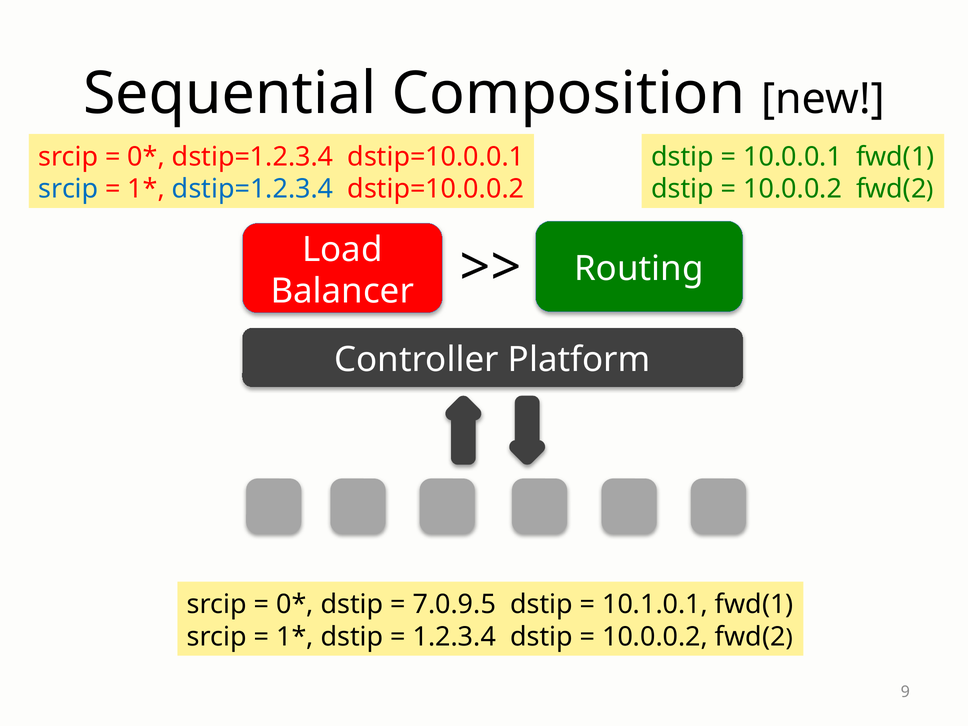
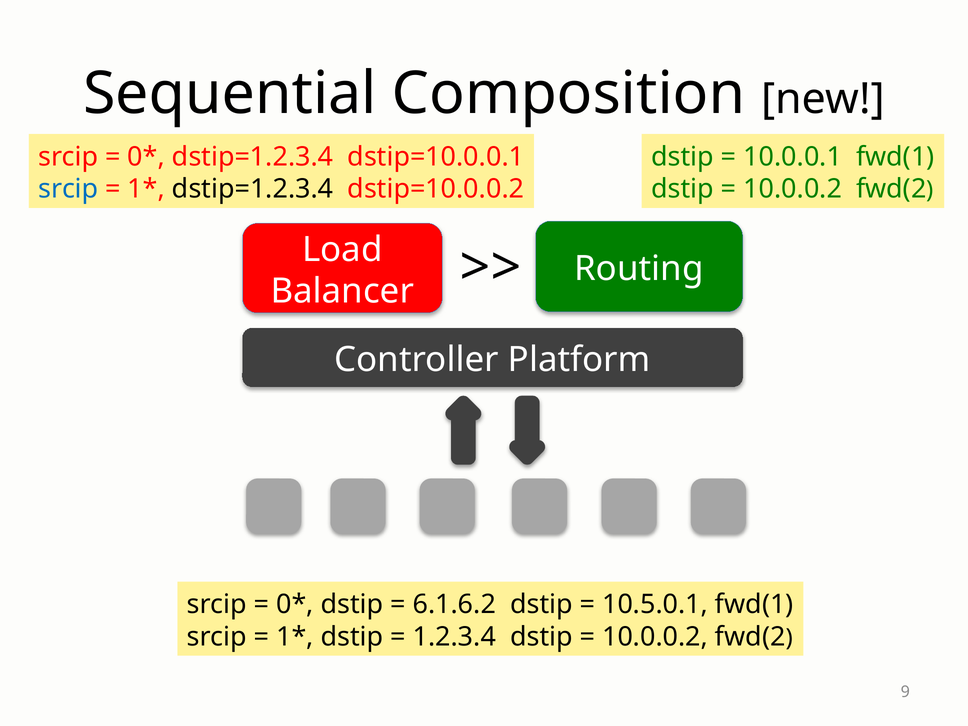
dstip=1.2.3.4 at (253, 189) colour: blue -> black
7.0.9.5: 7.0.9.5 -> 6.1.6.2
10.1.0.1: 10.1.0.1 -> 10.5.0.1
